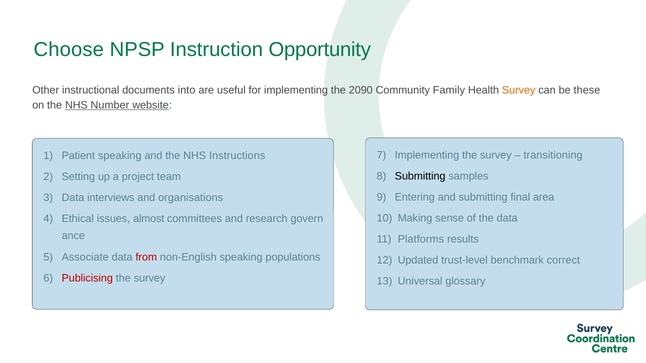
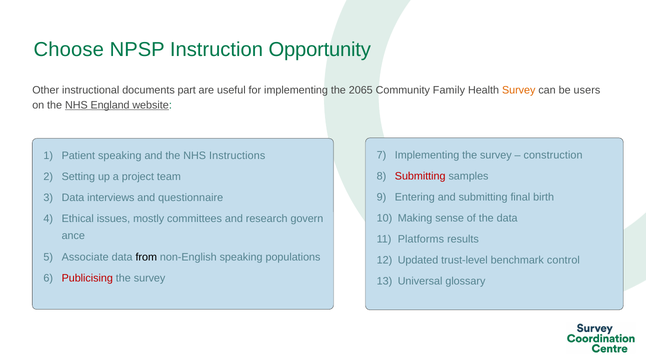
into: into -> part
2090: 2090 -> 2065
these: these -> users
Number: Number -> England
transitioning: transitioning -> construction
Submitting at (420, 176) colour: black -> red
area: area -> birth
organisations: organisations -> questionnaire
almost: almost -> mostly
from colour: red -> black
correct: correct -> control
